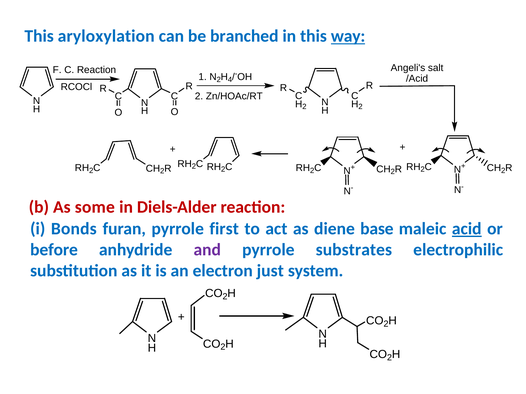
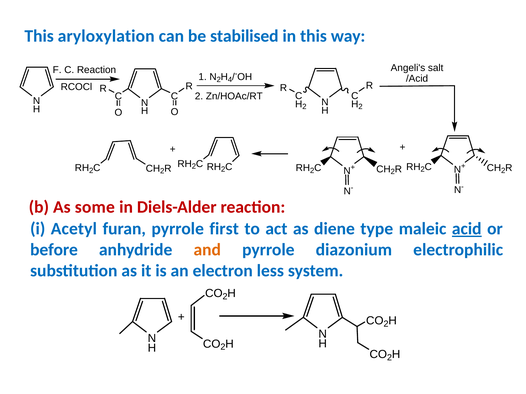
branched: branched -> stabilised
way underline: present -> none
Bonds: Bonds -> Acetyl
base: base -> type
and colour: purple -> orange
substrates: substrates -> diazonium
just: just -> less
